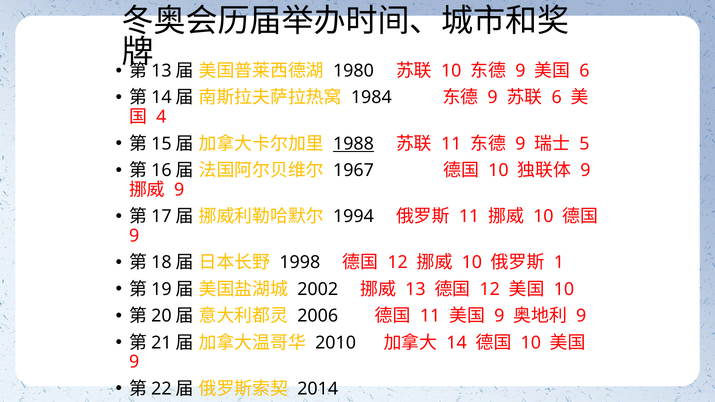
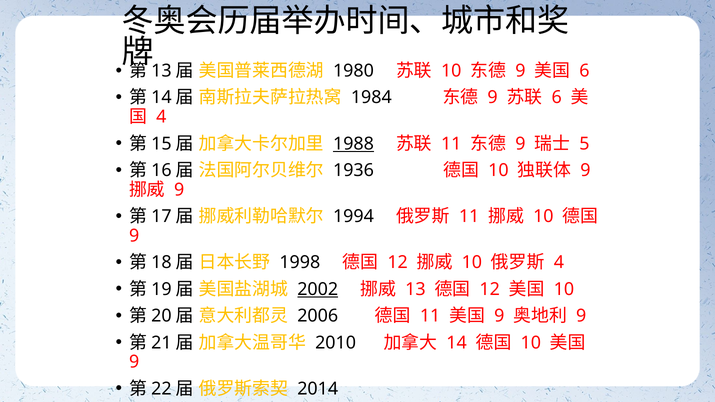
1967: 1967 -> 1936
1 at (559, 263): 1 -> 4
2002 underline: none -> present
